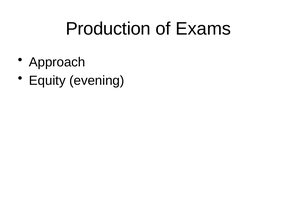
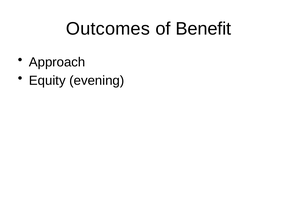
Production: Production -> Outcomes
Exams: Exams -> Benefit
